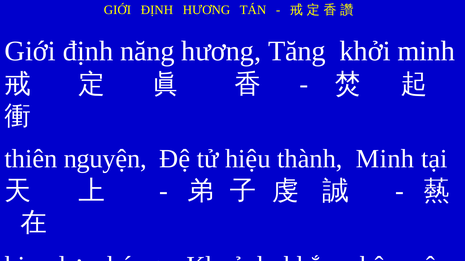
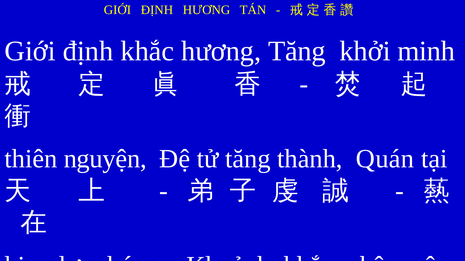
định năng: năng -> khắc
tử hiệu: hiệu -> tăng
thành Minh: Minh -> Quán
